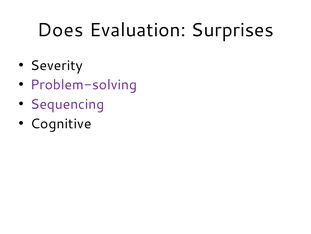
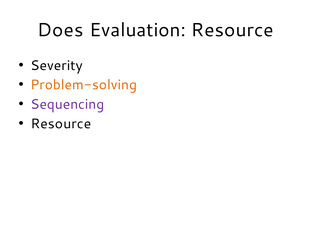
Evaluation Surprises: Surprises -> Resource
Problem-solving colour: purple -> orange
Cognitive at (61, 123): Cognitive -> Resource
